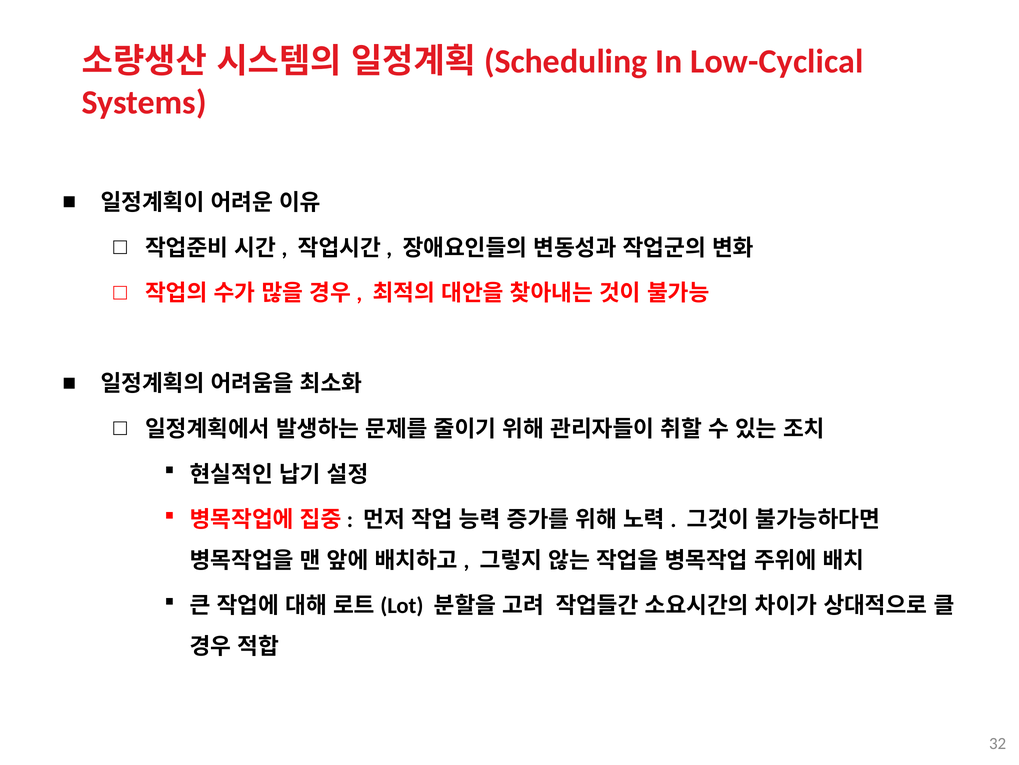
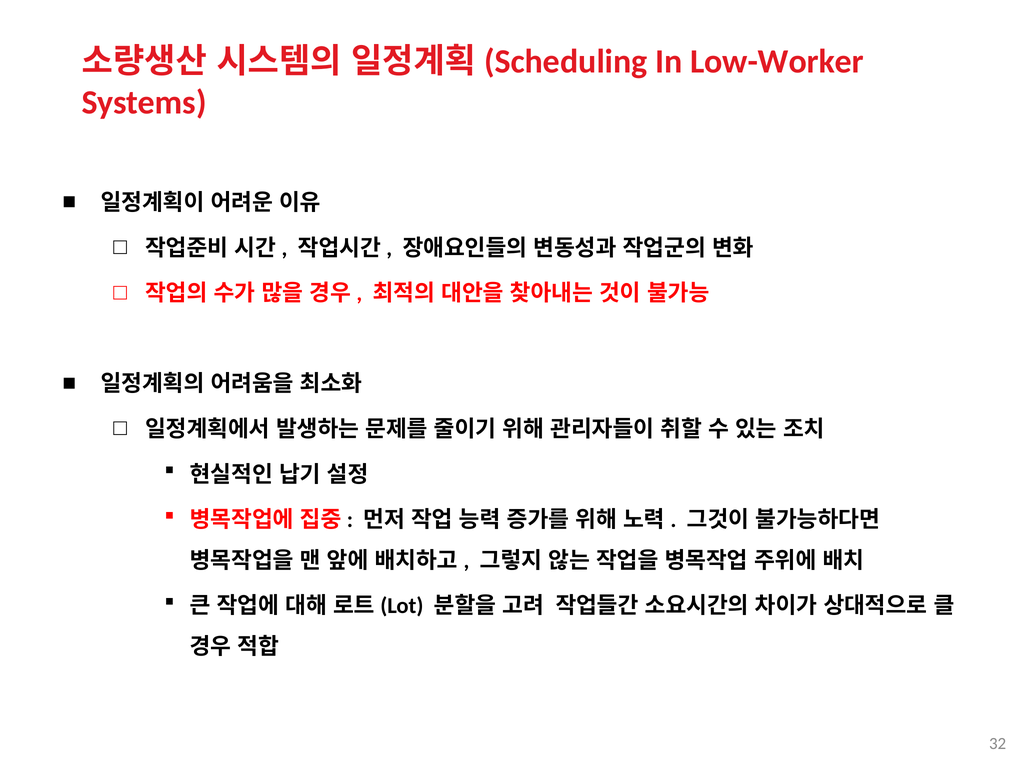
Low-Cyclical: Low-Cyclical -> Low-Worker
